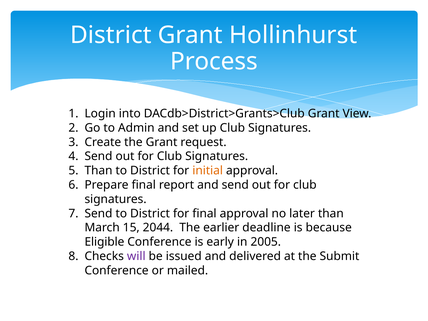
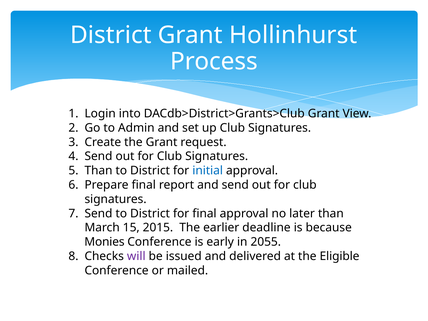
initial colour: orange -> blue
2044: 2044 -> 2015
Eligible: Eligible -> Monies
2005: 2005 -> 2055
Submit: Submit -> Eligible
